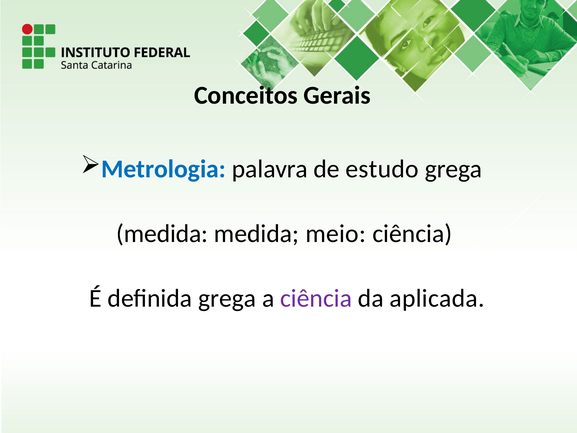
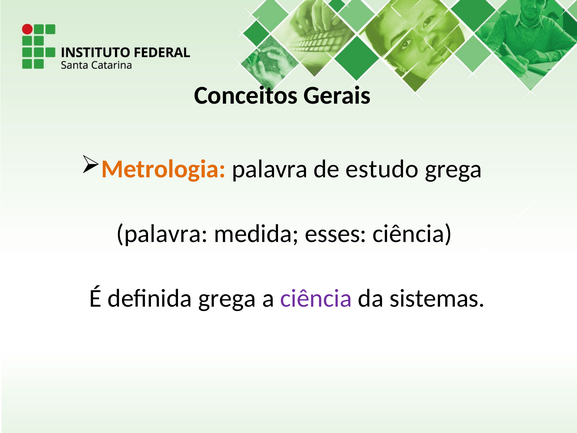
Metrologia colour: blue -> orange
medida at (162, 234): medida -> palavra
meio: meio -> esses
aplicada: aplicada -> sistemas
